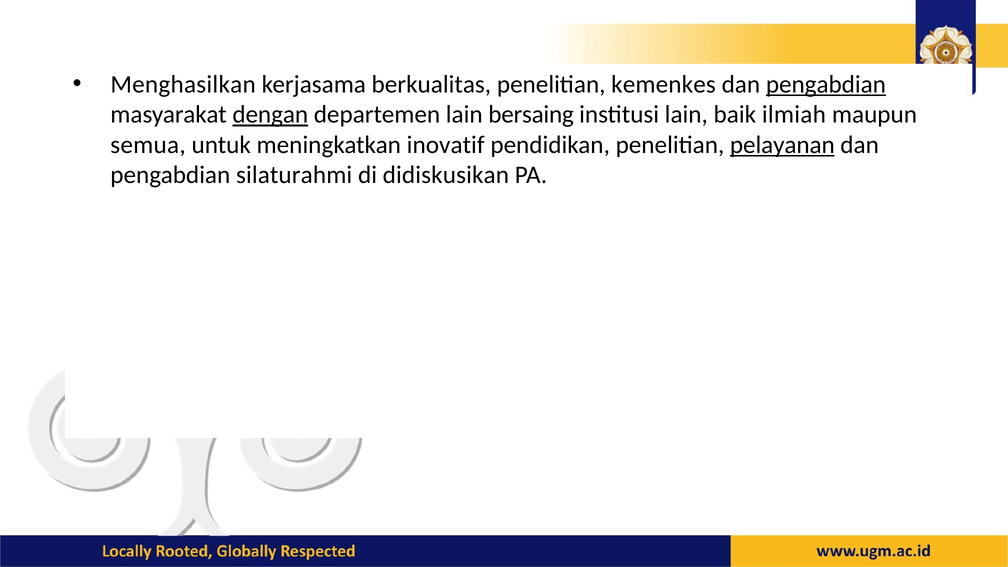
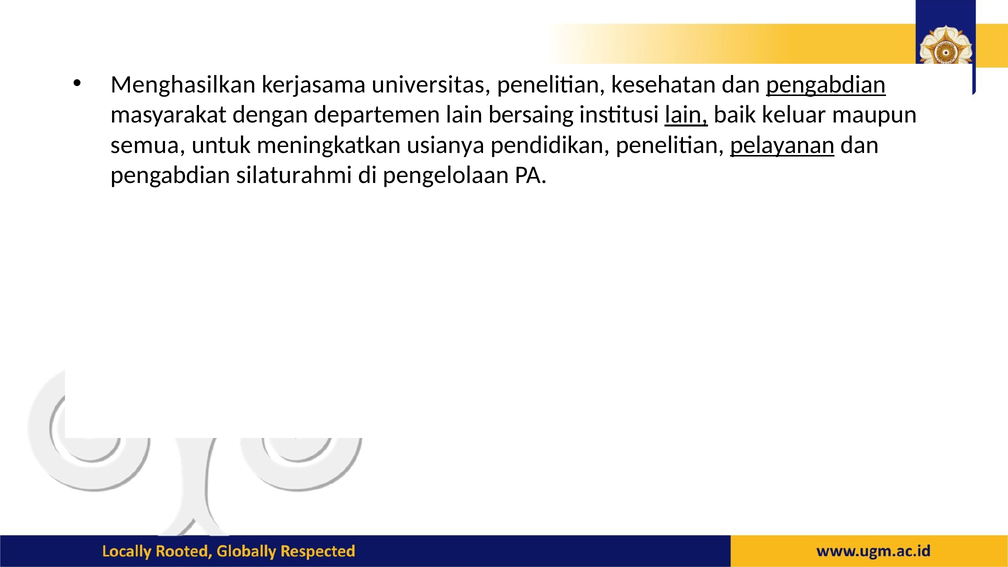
berkualitas: berkualitas -> universitas
kemenkes: kemenkes -> kesehatan
dengan underline: present -> none
lain at (686, 115) underline: none -> present
ilmiah: ilmiah -> keluar
inovatif: inovatif -> usianya
didiskusikan: didiskusikan -> pengelolaan
